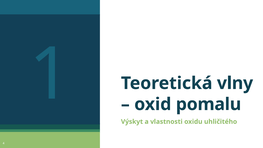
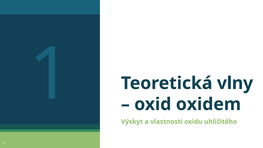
pomalu: pomalu -> oxidem
